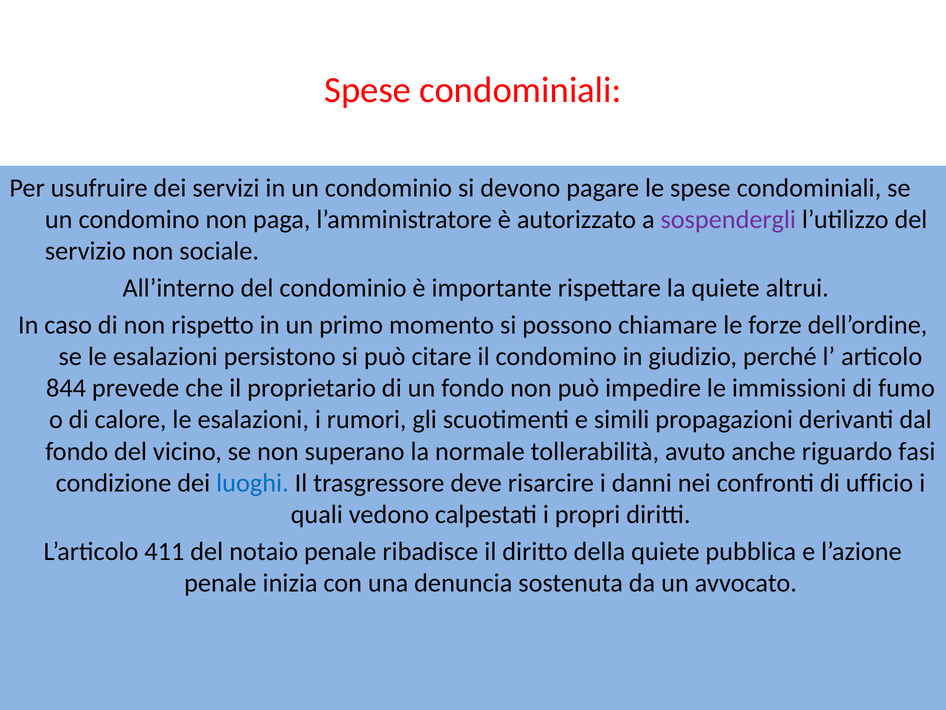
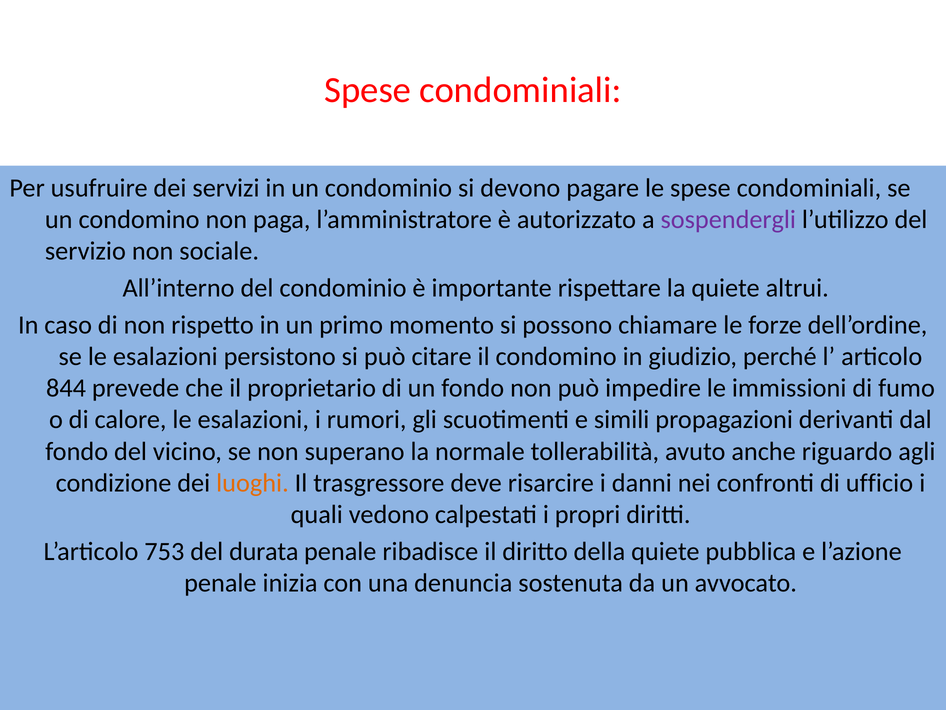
fasi: fasi -> agli
luoghi colour: blue -> orange
411: 411 -> 753
notaio: notaio -> durata
